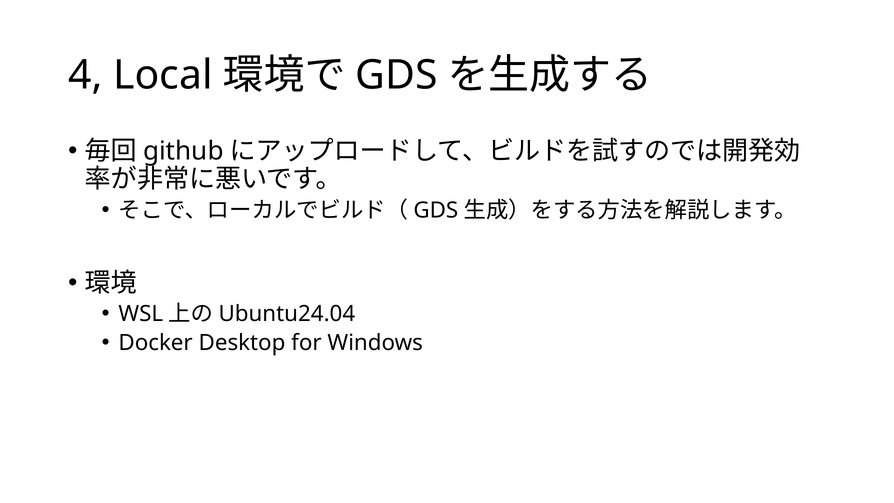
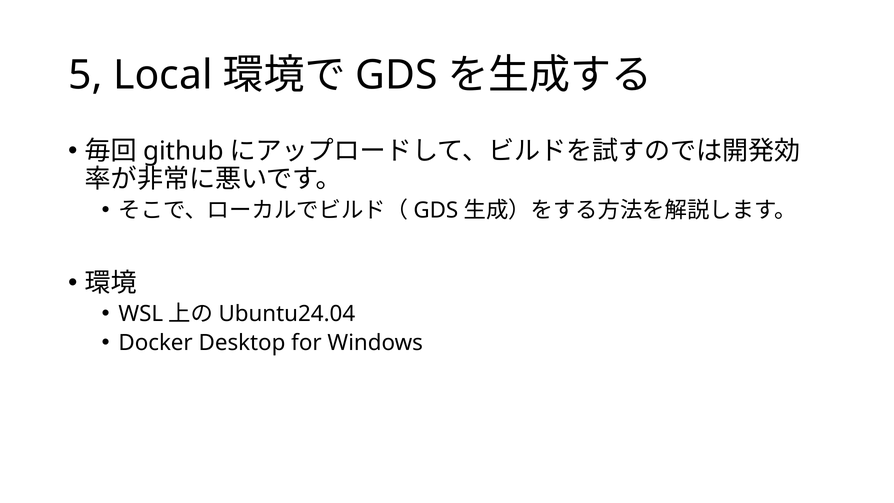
4: 4 -> 5
